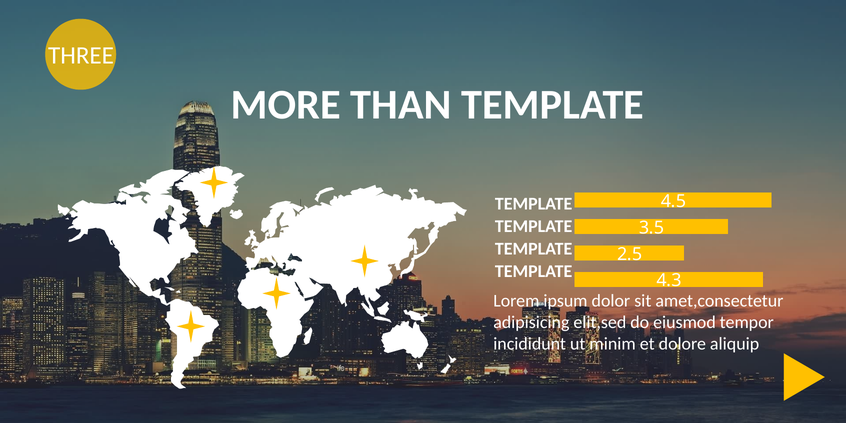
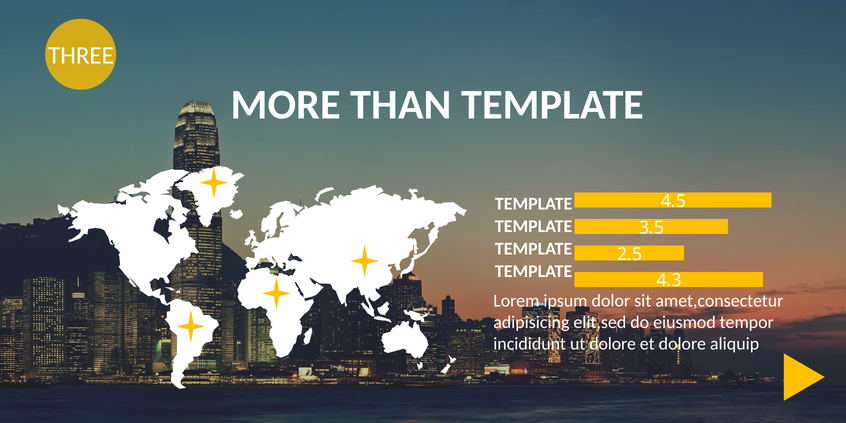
ut minim: minim -> dolore
